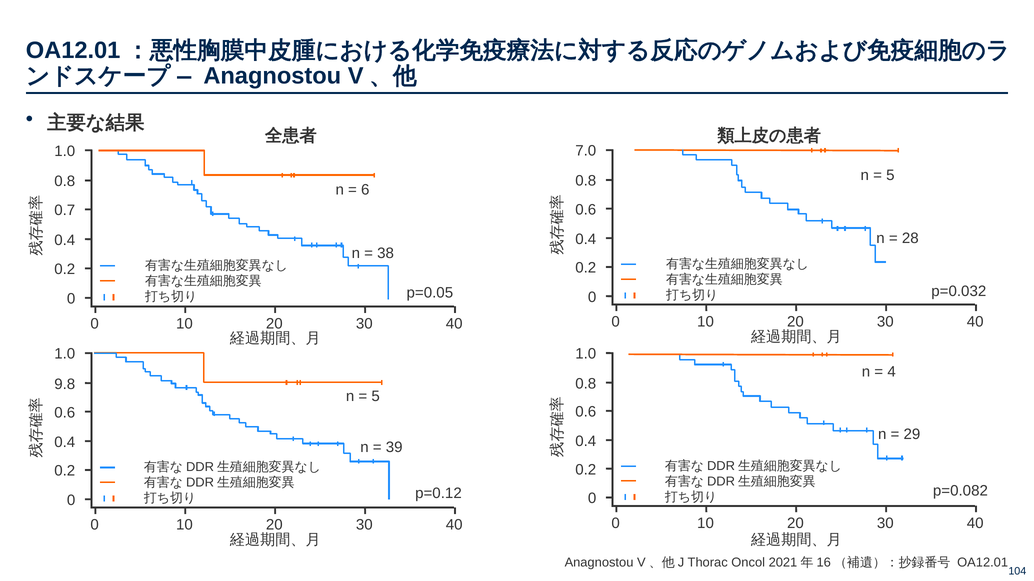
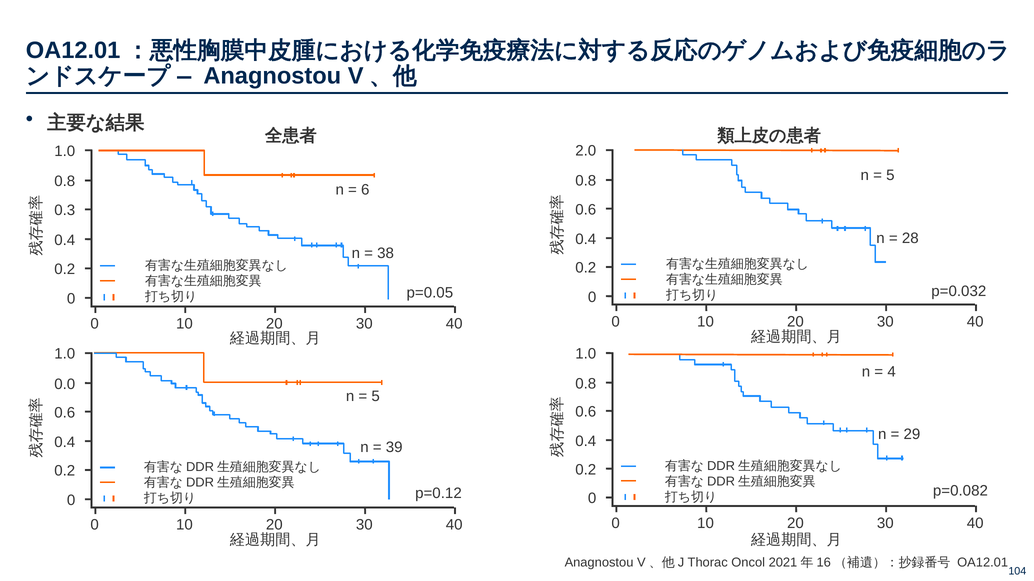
7.0: 7.0 -> 2.0
0.7: 0.7 -> 0.3
9.8: 9.8 -> 0.0
